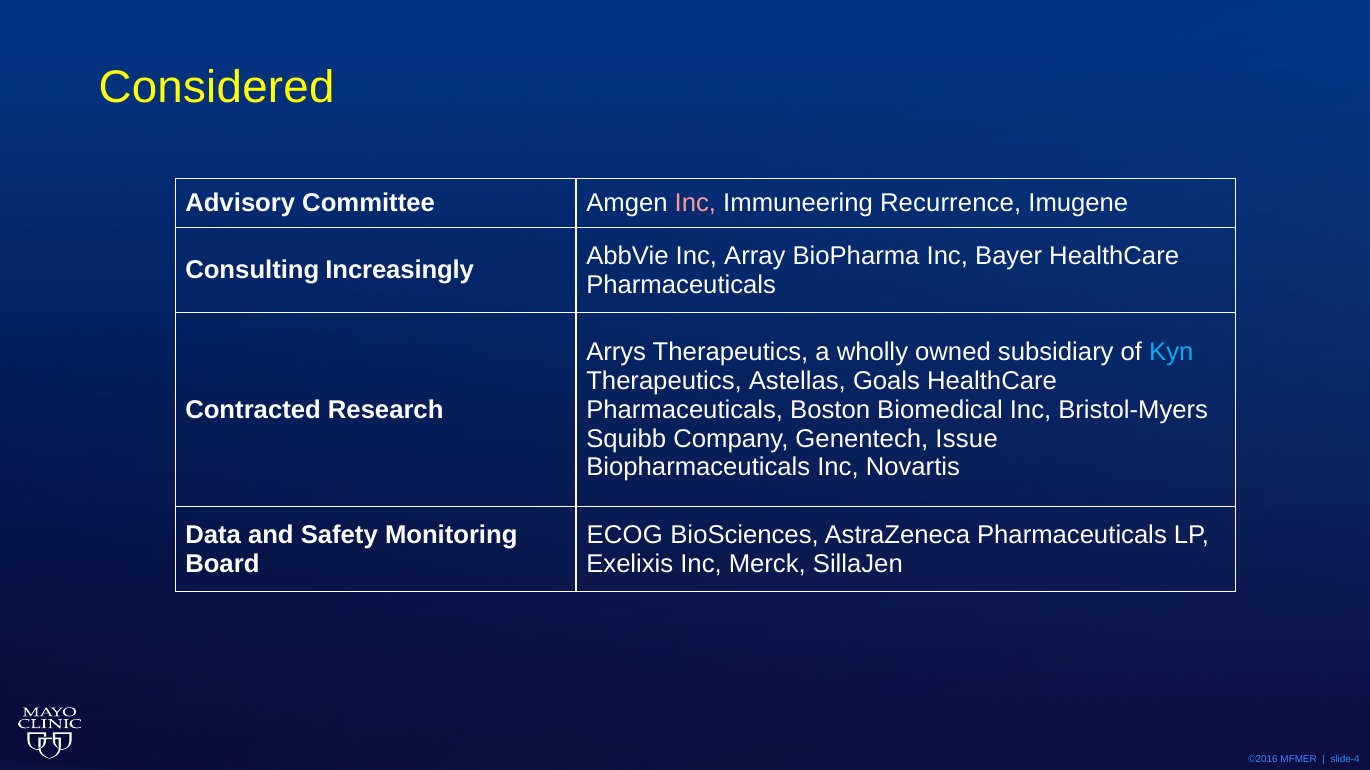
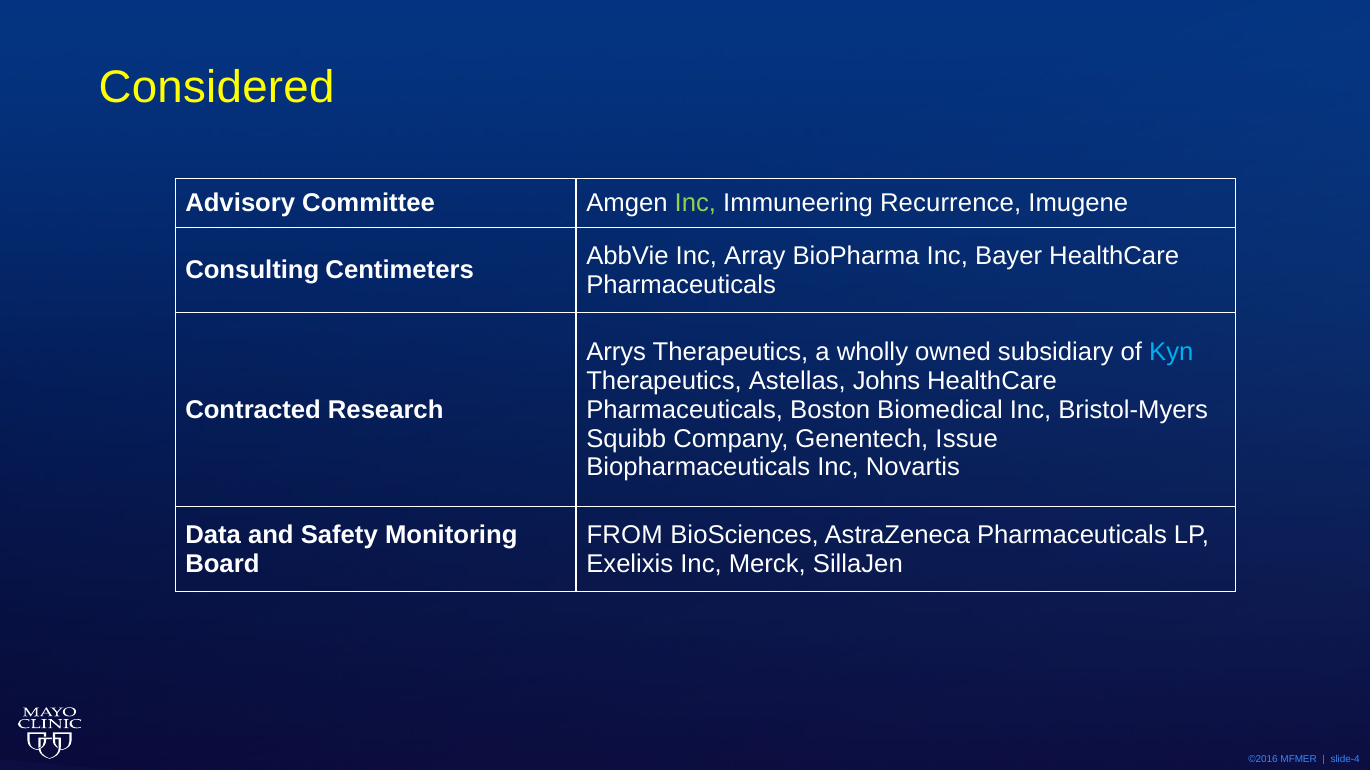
Inc at (695, 204) colour: pink -> light green
Increasingly: Increasingly -> Centimeters
Goals: Goals -> Johns
ECOG: ECOG -> FROM
